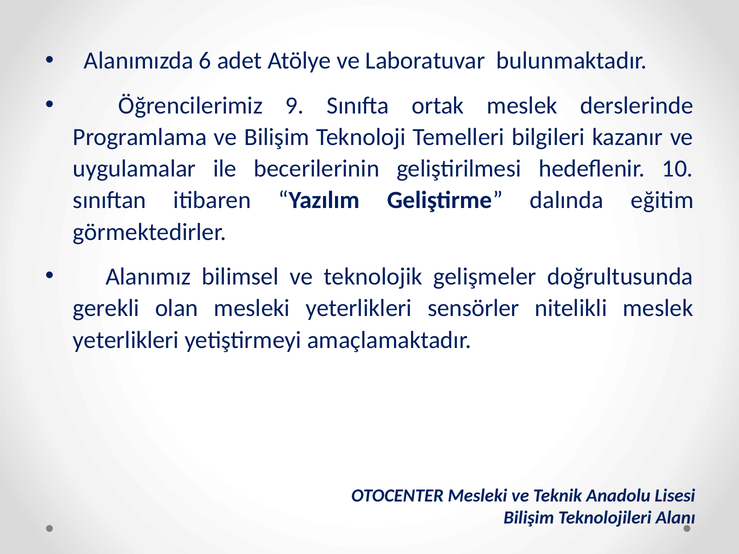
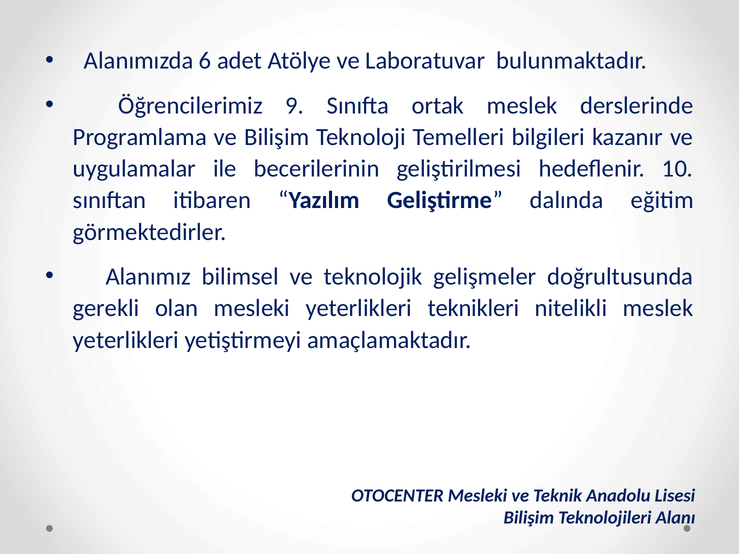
sensörler: sensörler -> teknikleri
